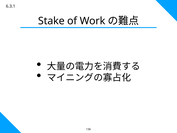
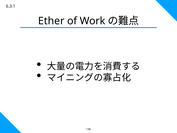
Stake: Stake -> Ether
